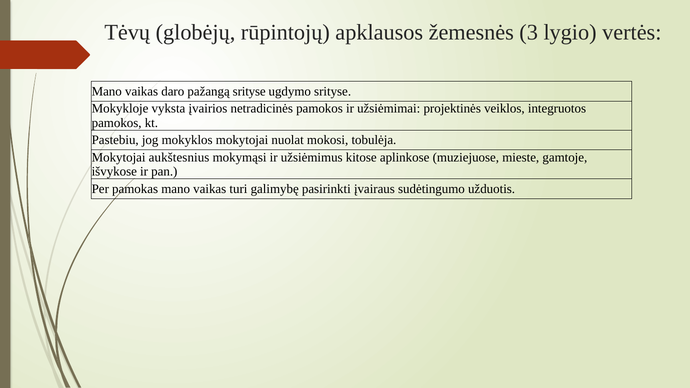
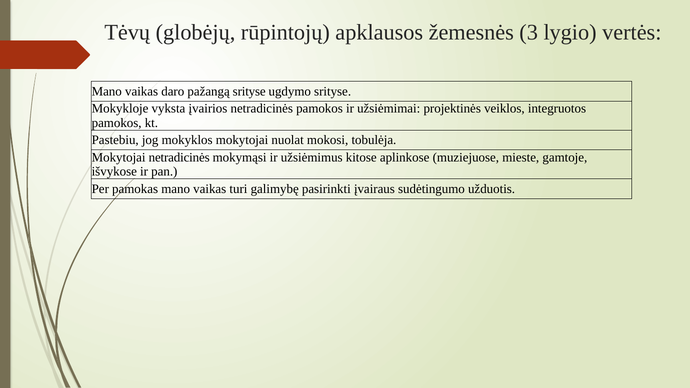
Mokytojai aukštesnius: aukštesnius -> netradicinės
